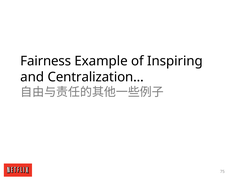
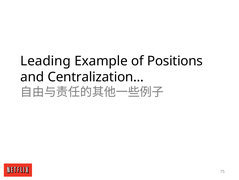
Fairness: Fairness -> Leading
Inspiring: Inspiring -> Positions
